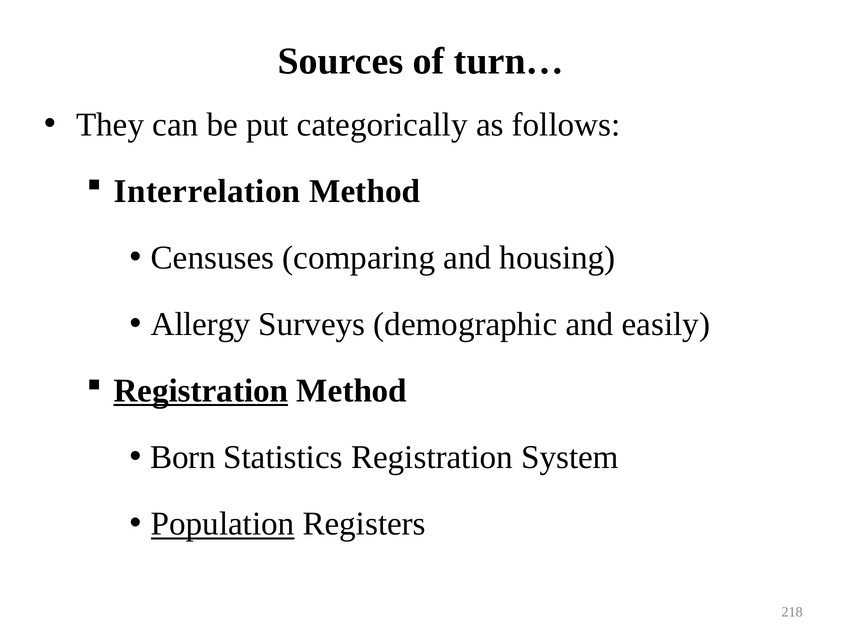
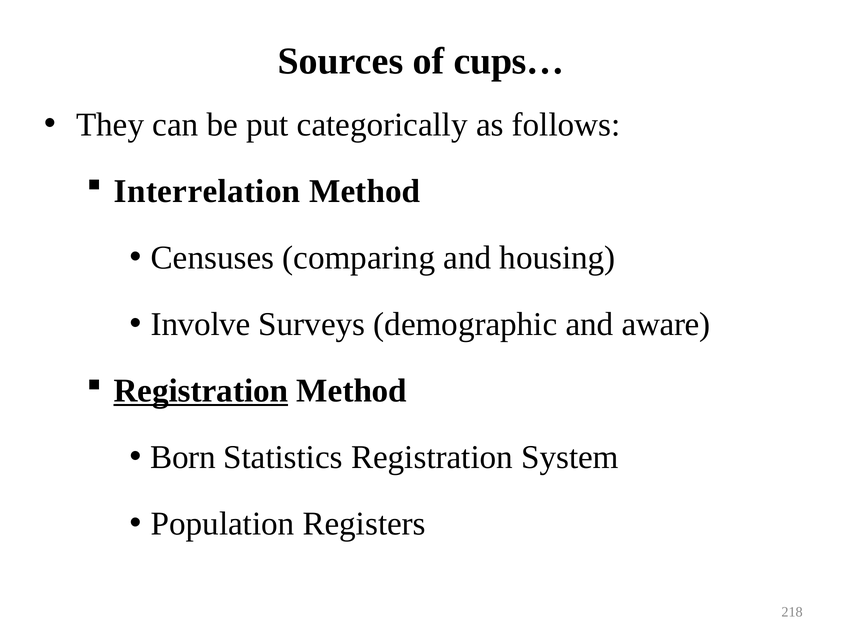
turn…: turn… -> cups…
Allergy: Allergy -> Involve
easily: easily -> aware
Population underline: present -> none
